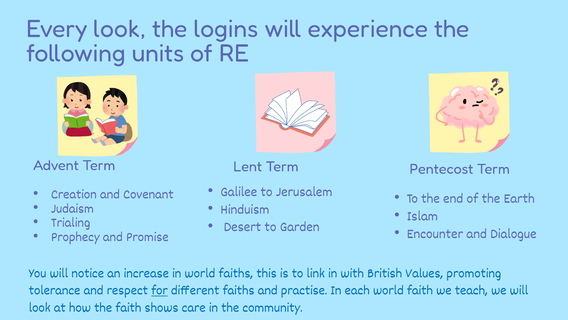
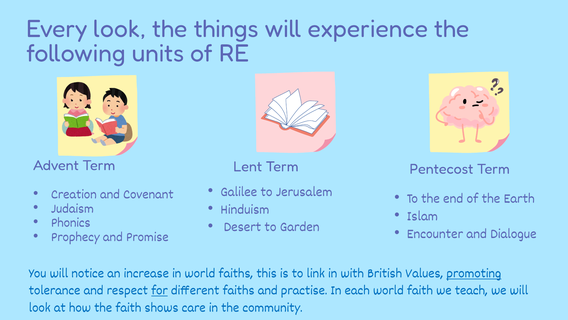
logins: logins -> things
Trialing: Trialing -> Phonics
promoting underline: none -> present
